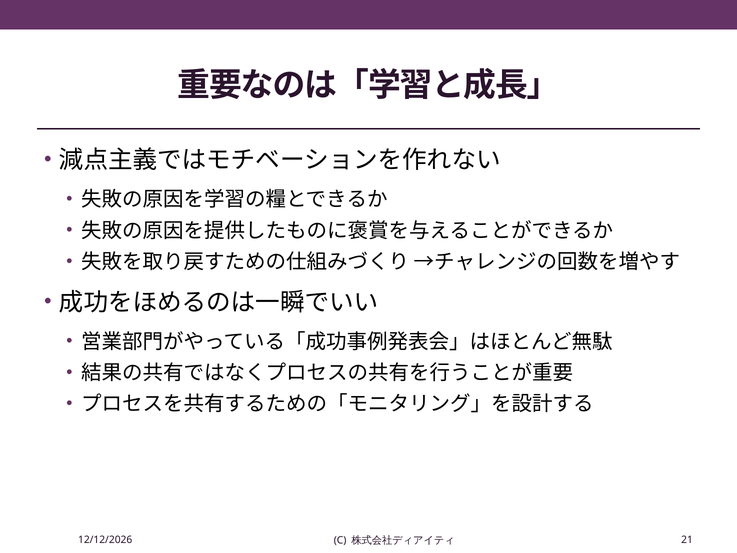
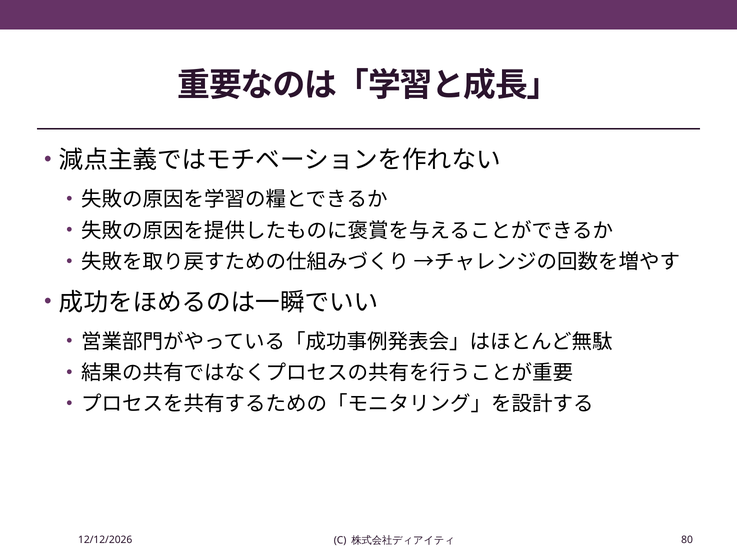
21: 21 -> 80
